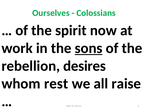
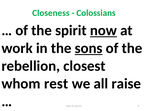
Ourselves: Ourselves -> Closeness
now underline: none -> present
desires: desires -> closest
